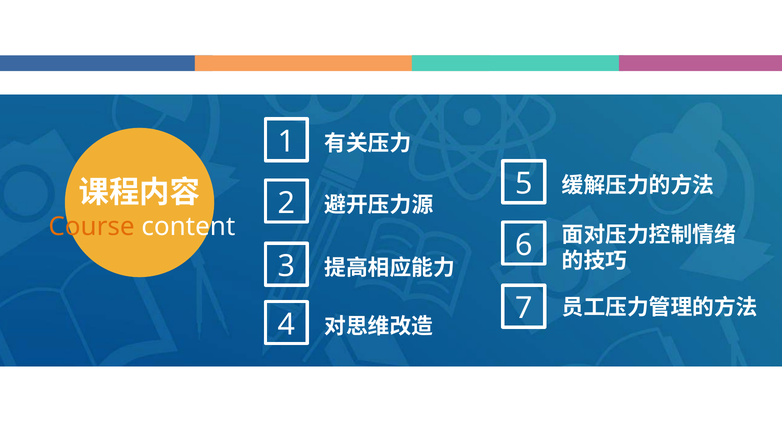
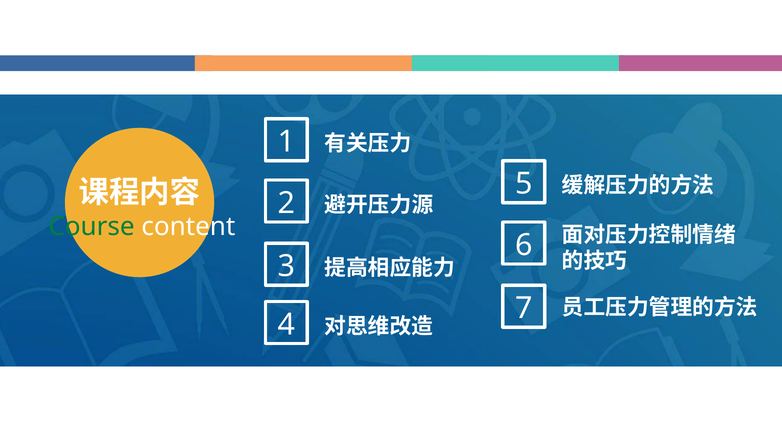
Course colour: orange -> green
